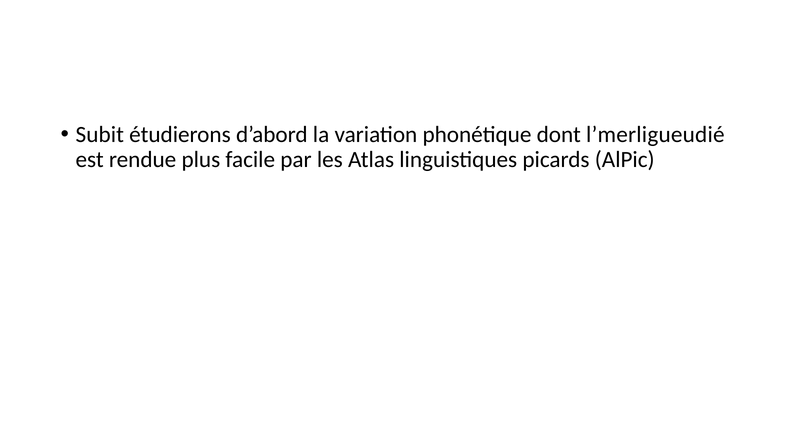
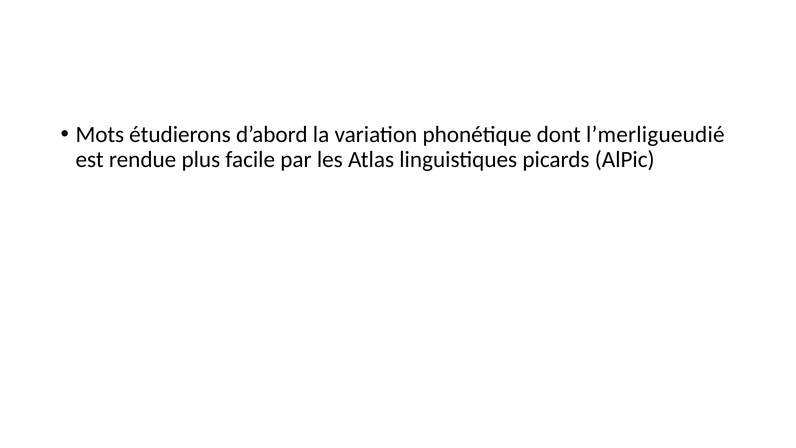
Subit: Subit -> Mots
